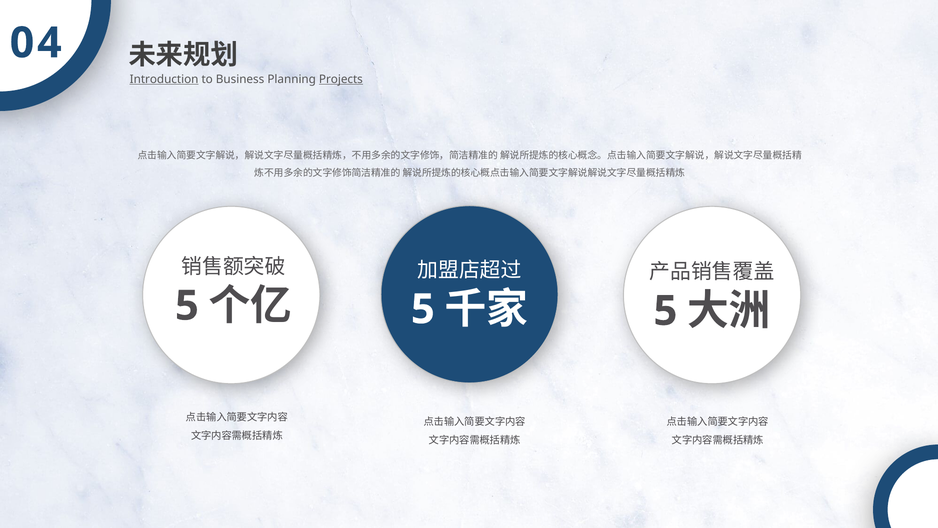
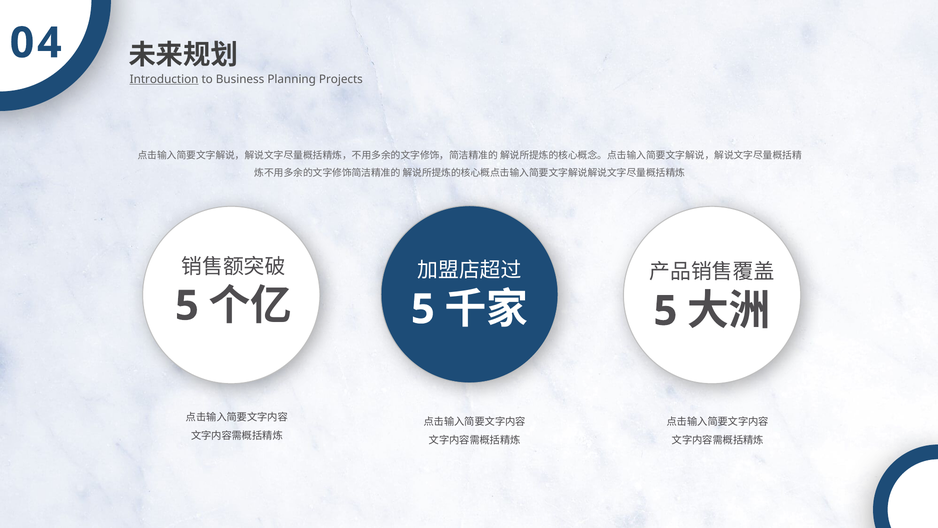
Projects underline: present -> none
